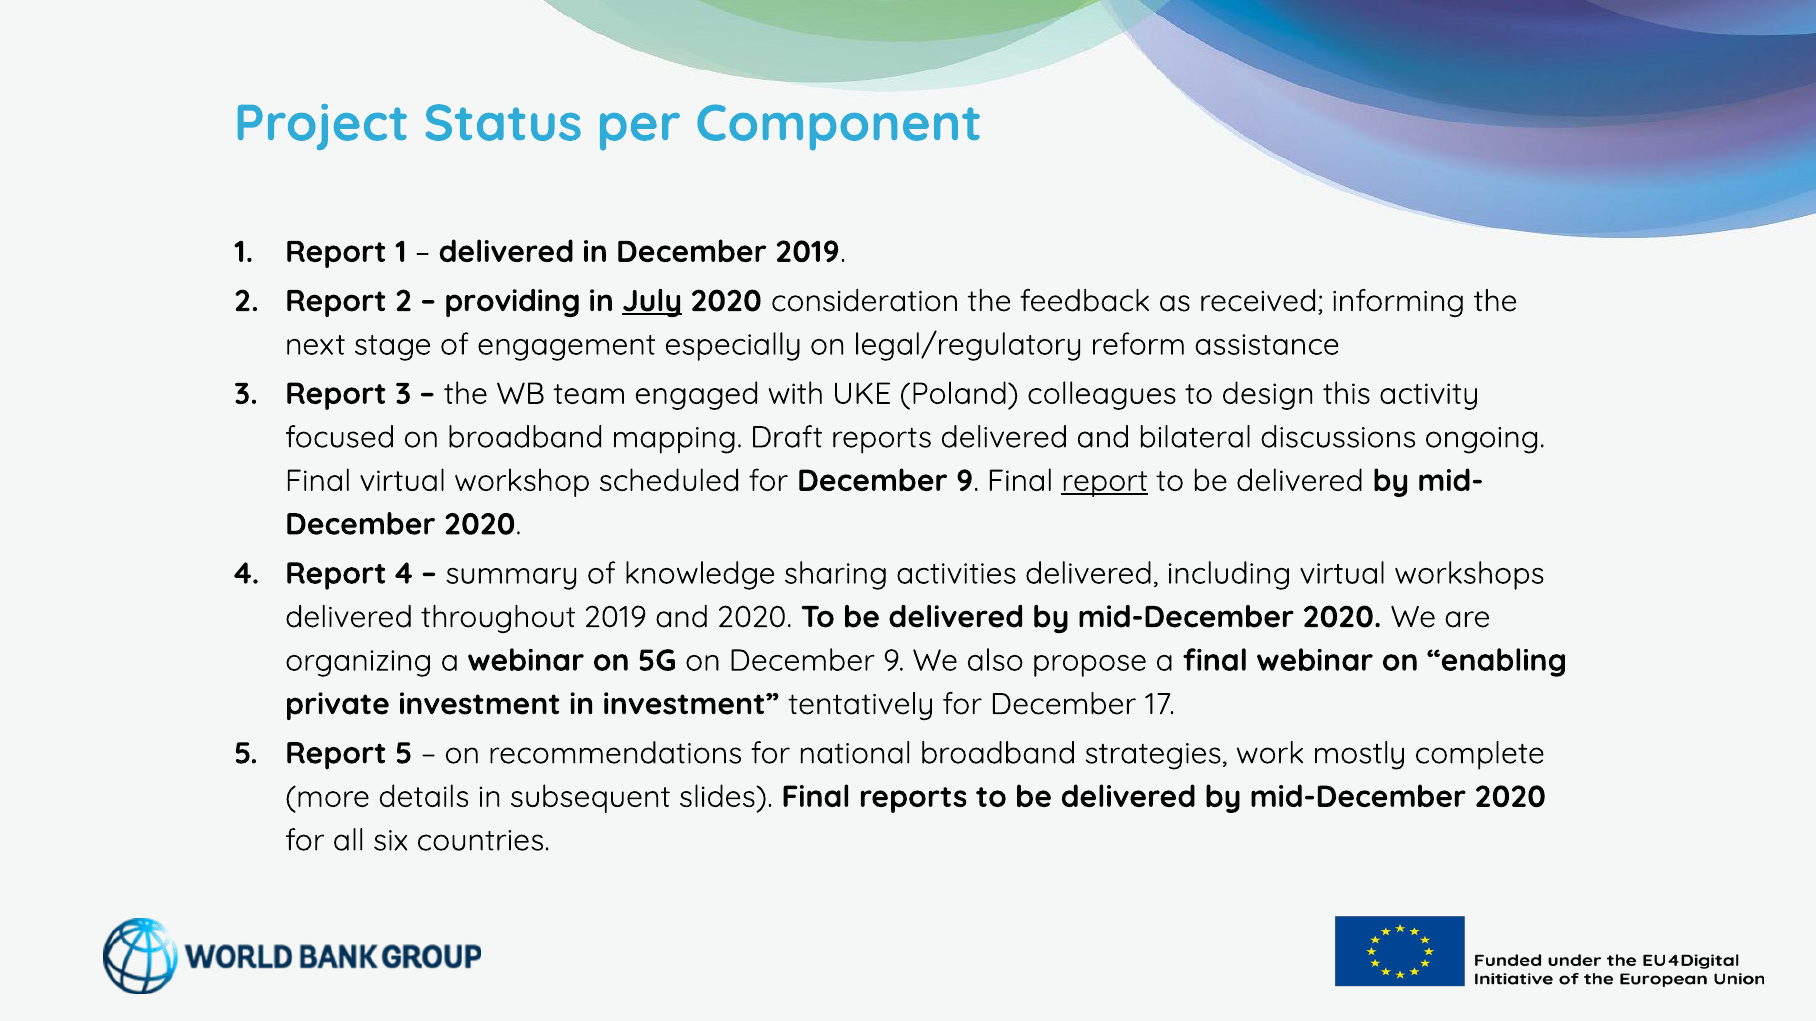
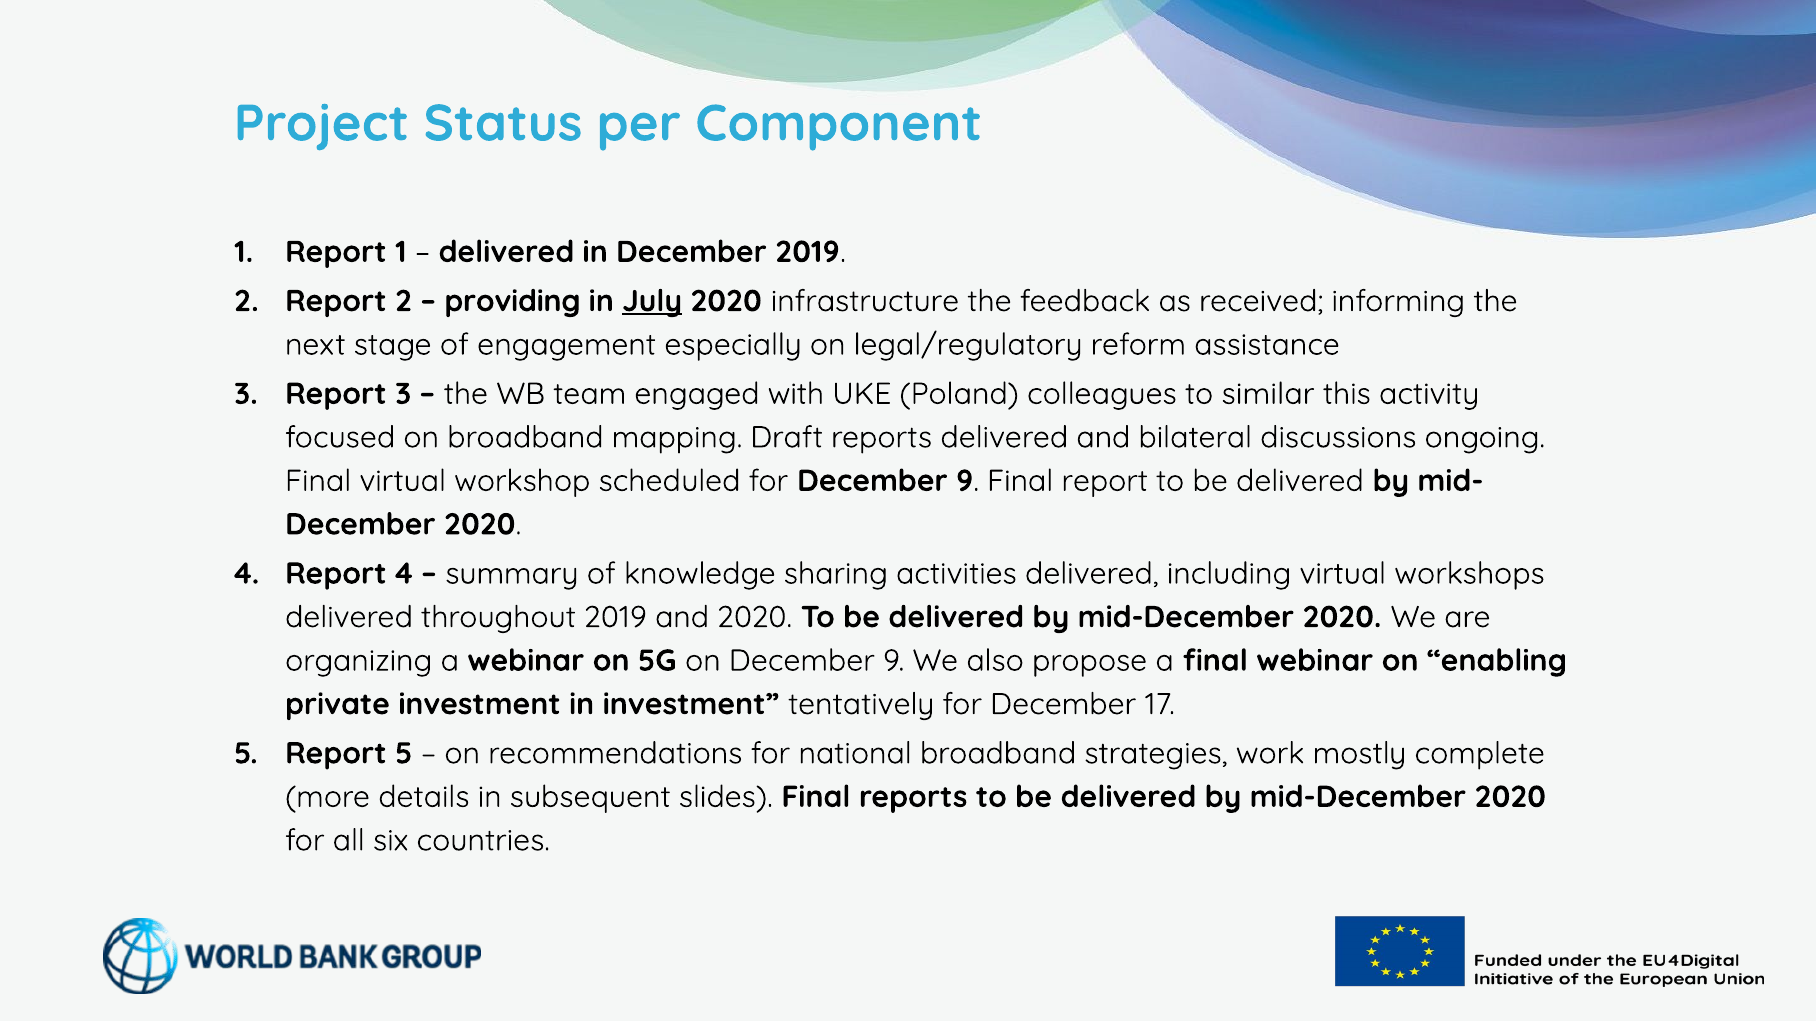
consideration: consideration -> infrastructure
design: design -> similar
report at (1105, 481) underline: present -> none
